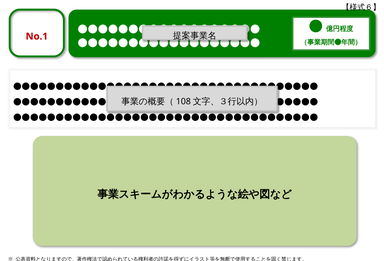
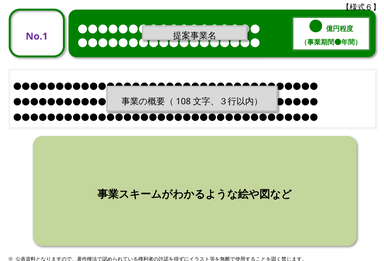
No.1 colour: red -> purple
